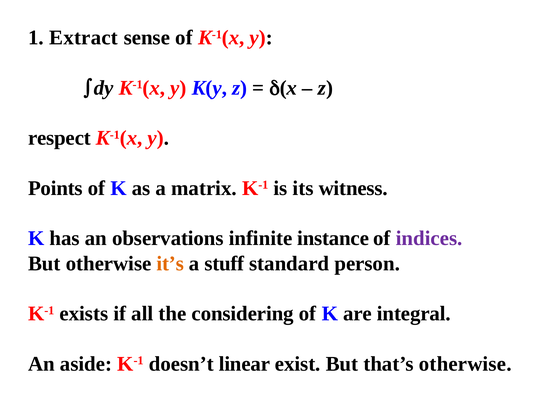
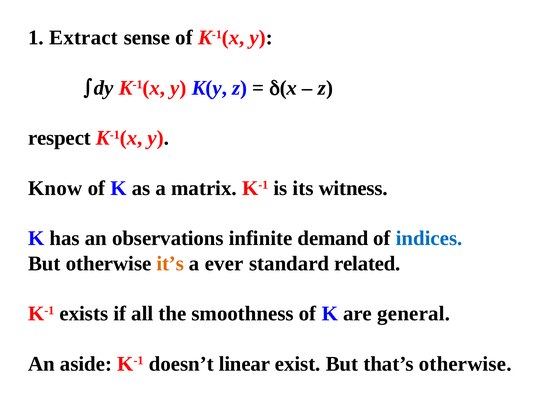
Points: Points -> Know
instance: instance -> demand
indices colour: purple -> blue
stuff: stuff -> ever
person: person -> related
considering: considering -> smoothness
integral: integral -> general
